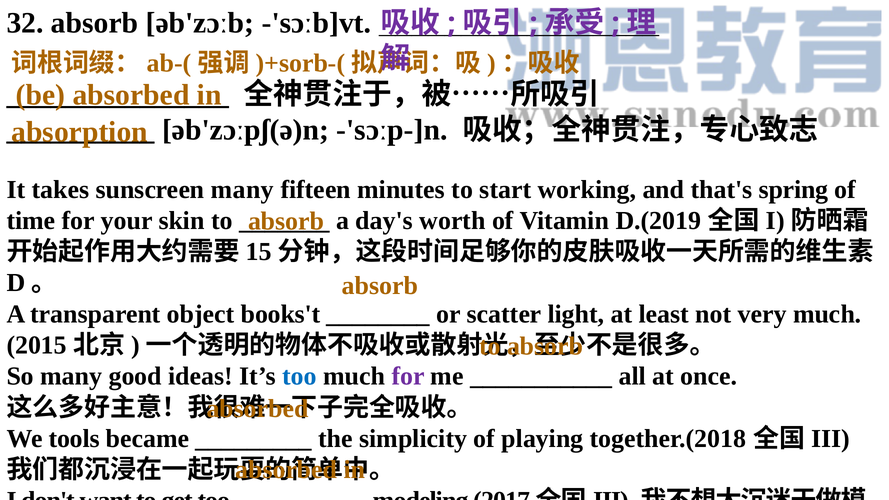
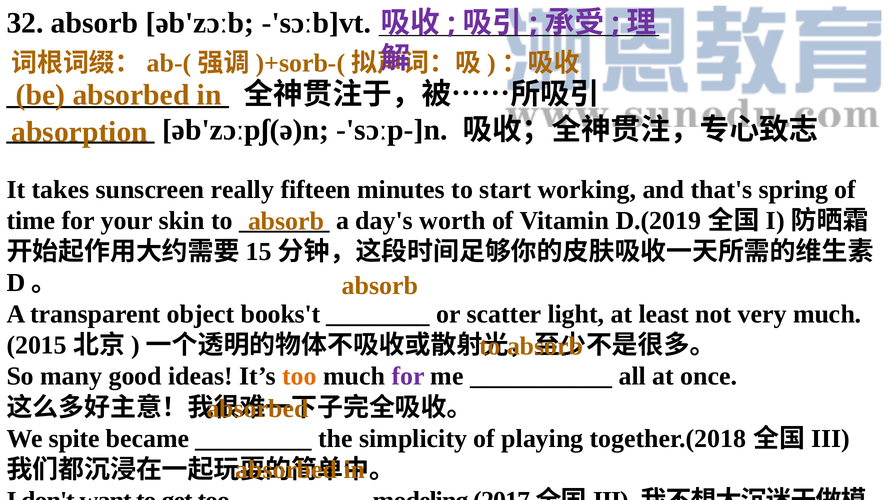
sunscreen many: many -> really
too at (300, 376) colour: blue -> orange
tools: tools -> spite
